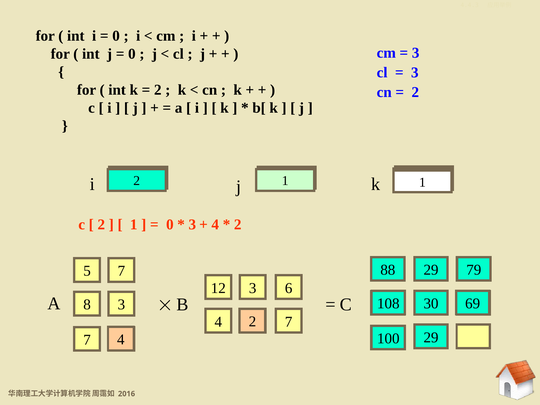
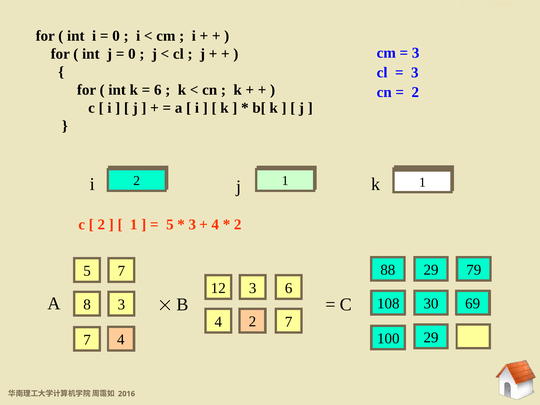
2 at (158, 90): 2 -> 6
0 at (170, 225): 0 -> 5
